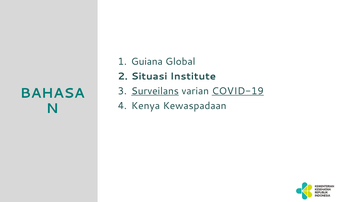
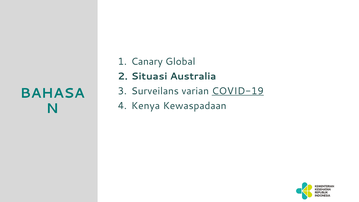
Guiana: Guiana -> Canary
Institute: Institute -> Australia
Surveilans underline: present -> none
